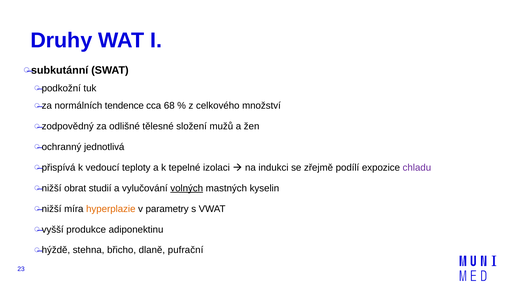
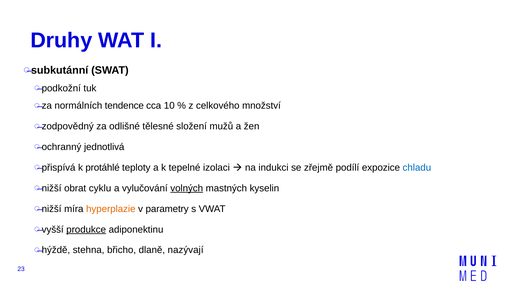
68: 68 -> 10
vedoucí: vedoucí -> protáhlé
chladu colour: purple -> blue
studií: studií -> cyklu
produkce underline: none -> present
pufrační: pufrační -> nazývají
